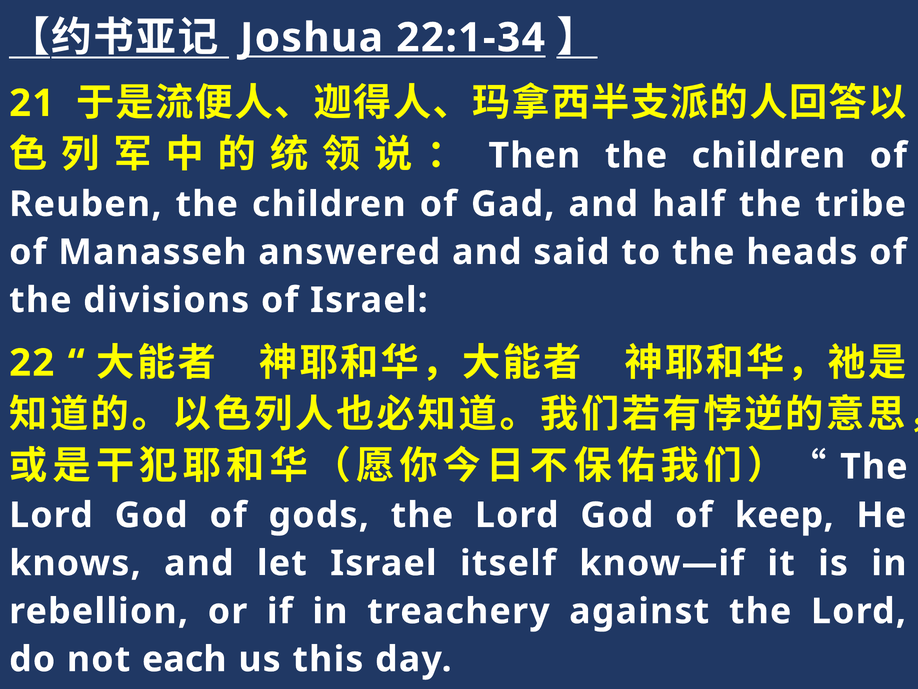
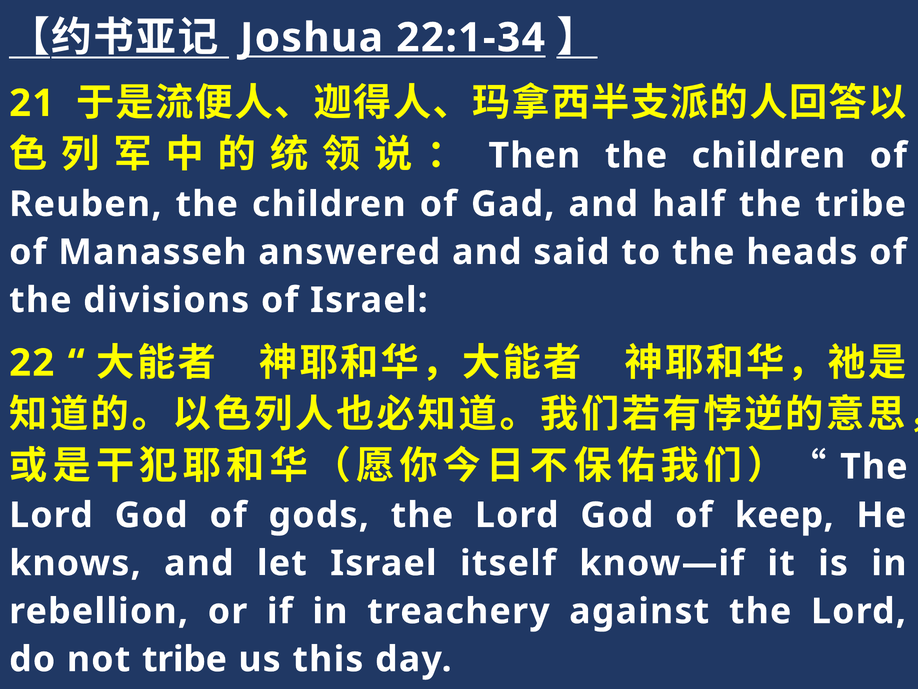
not each: each -> tribe
